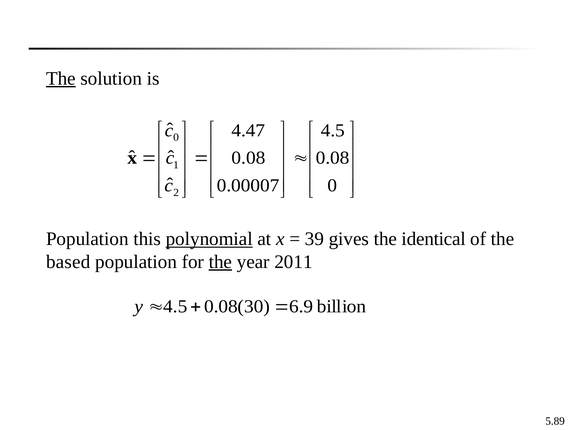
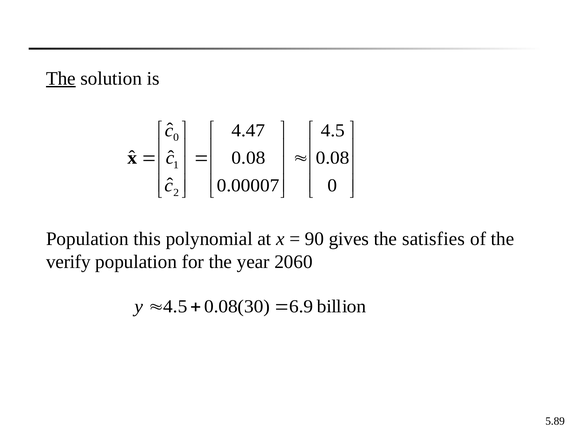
polynomial underline: present -> none
39: 39 -> 90
identical: identical -> satisfies
based: based -> verify
the at (220, 262) underline: present -> none
2011: 2011 -> 2060
